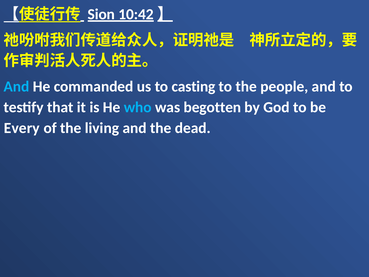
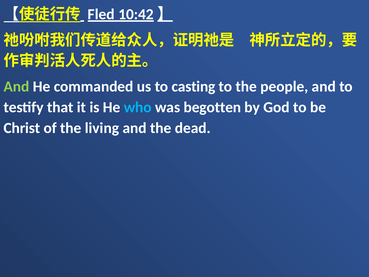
Sion: Sion -> Fled
And at (17, 87) colour: light blue -> light green
Every: Every -> Christ
